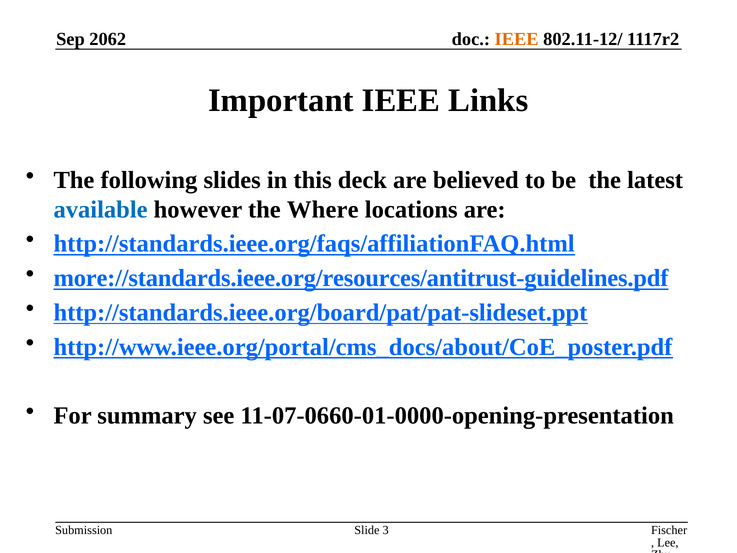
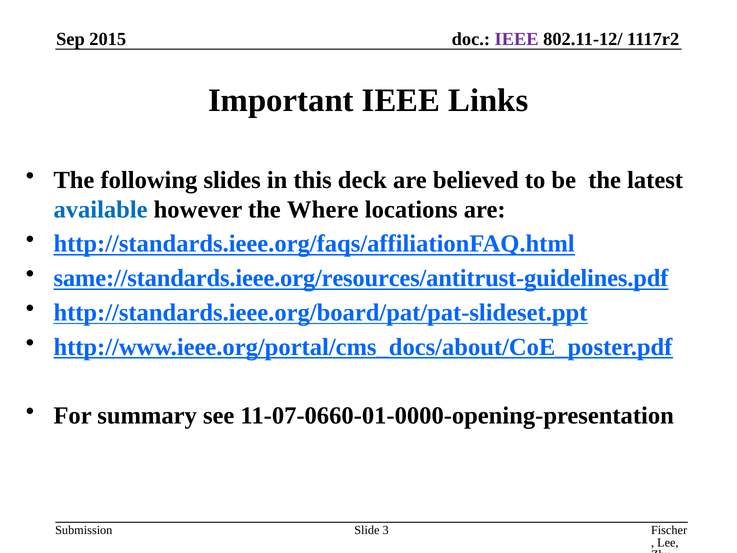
2062: 2062 -> 2015
IEEE at (517, 39) colour: orange -> purple
more://standards.ieee.org/resources/antitrust-guidelines.pdf: more://standards.ieee.org/resources/antitrust-guidelines.pdf -> same://standards.ieee.org/resources/antitrust-guidelines.pdf
